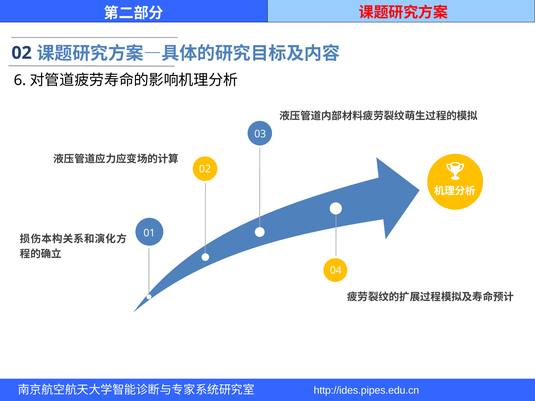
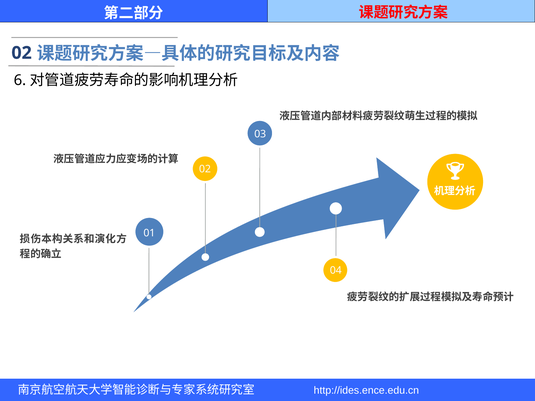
http://ides.pipes.edu.cn: http://ides.pipes.edu.cn -> http://ides.ence.edu.cn
